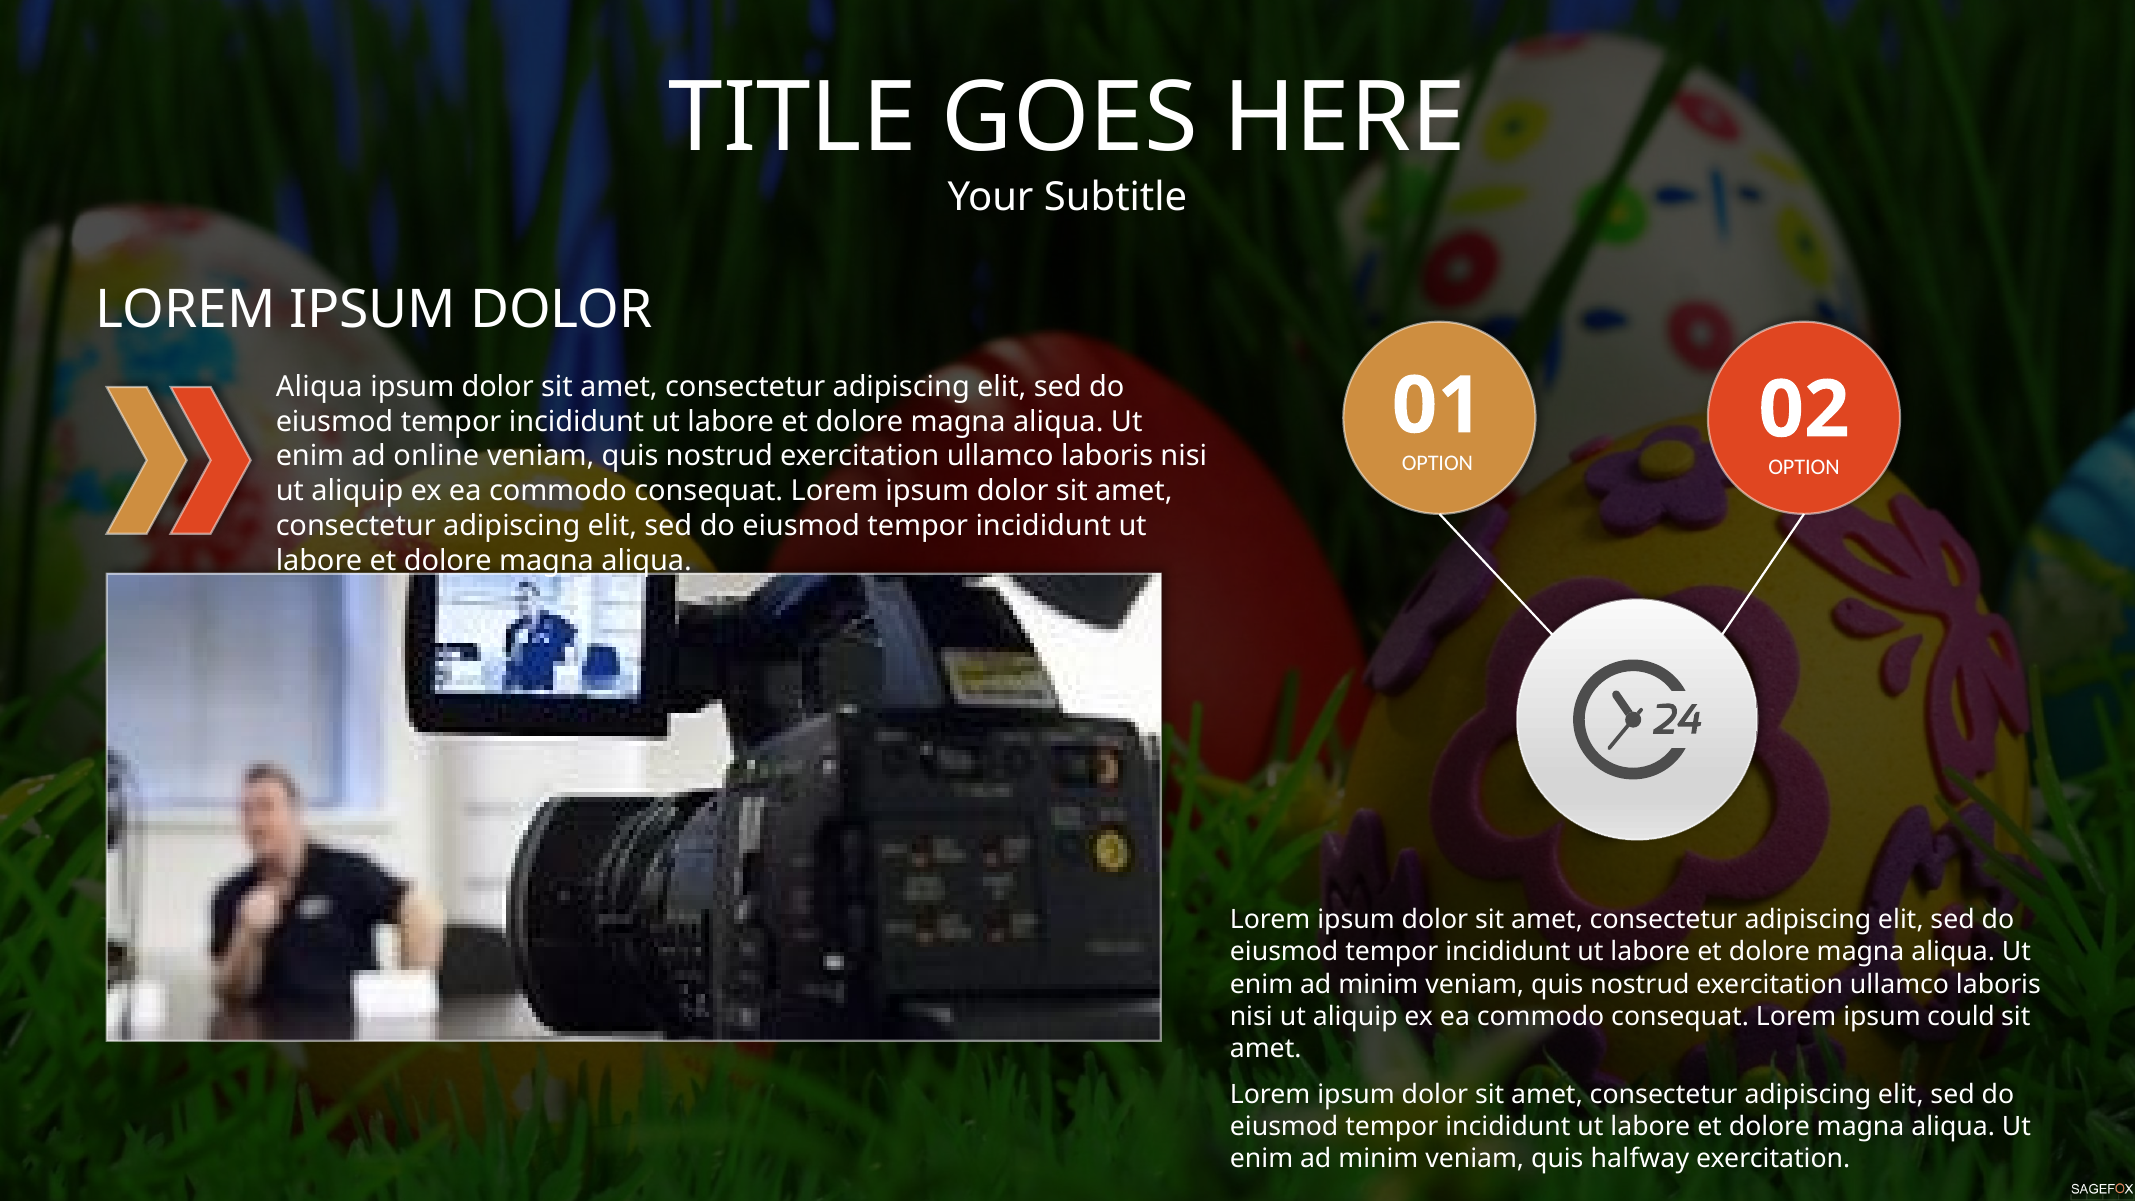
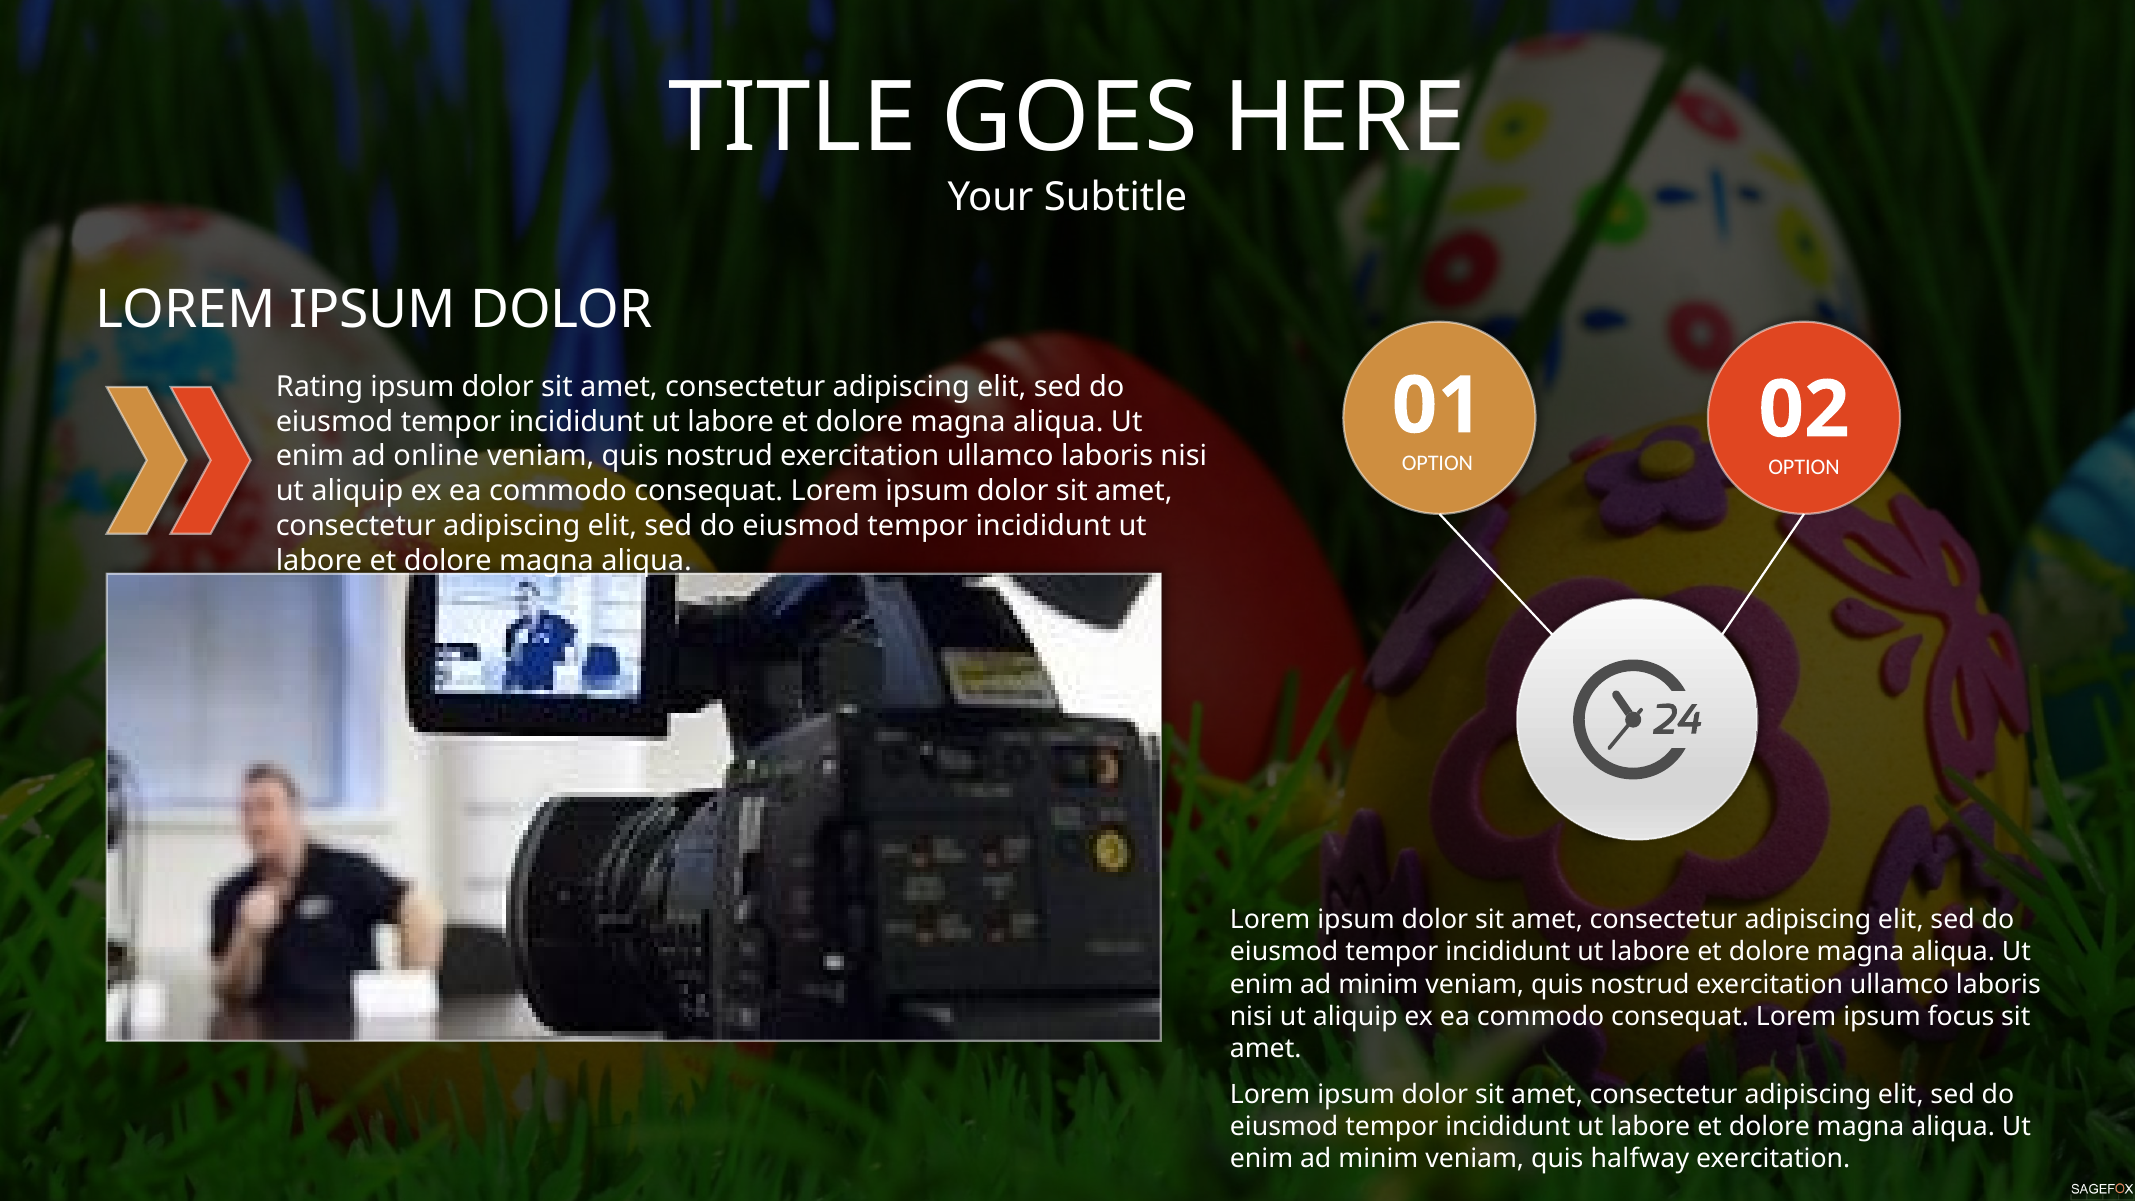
Aliqua at (319, 387): Aliqua -> Rating
could: could -> focus
